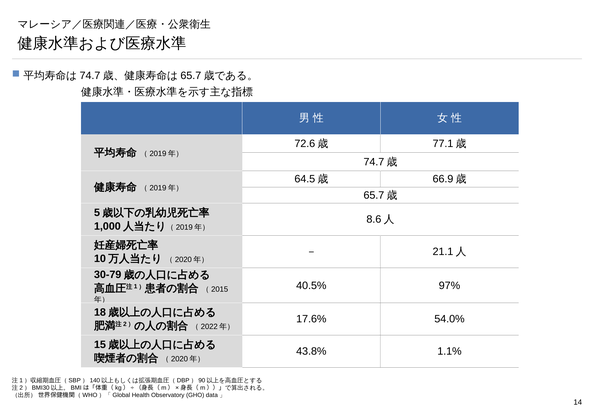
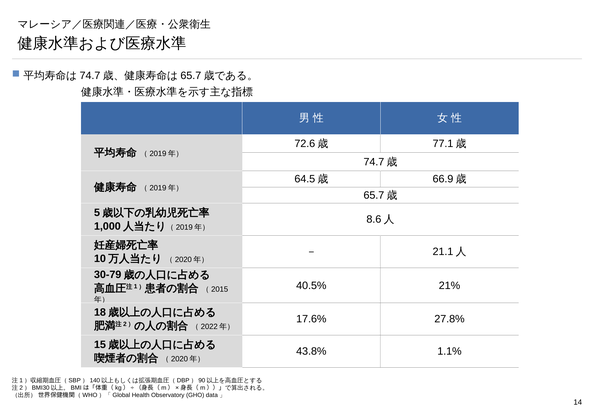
97%: 97% -> 21%
54.0%: 54.0% -> 27.8%
